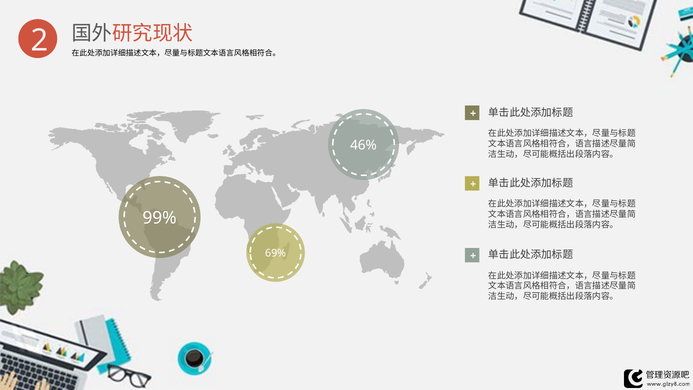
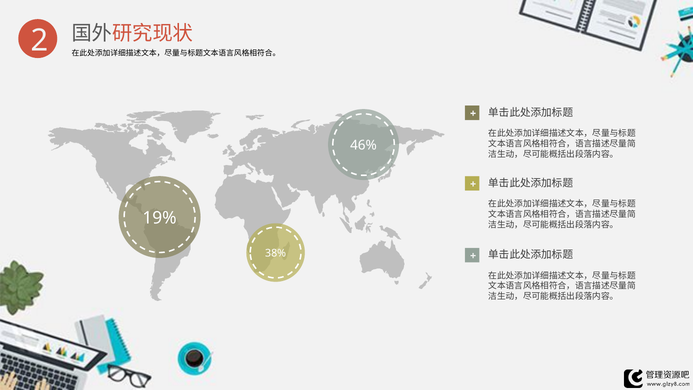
99%: 99% -> 19%
69%: 69% -> 38%
